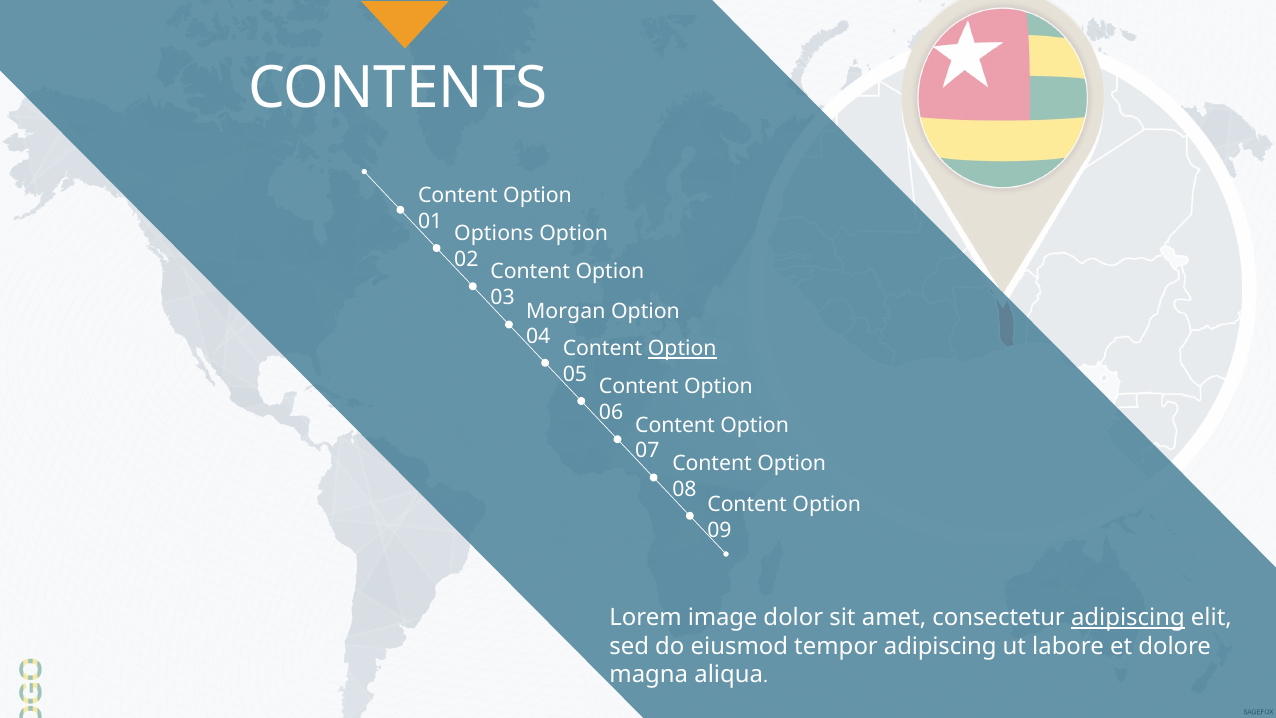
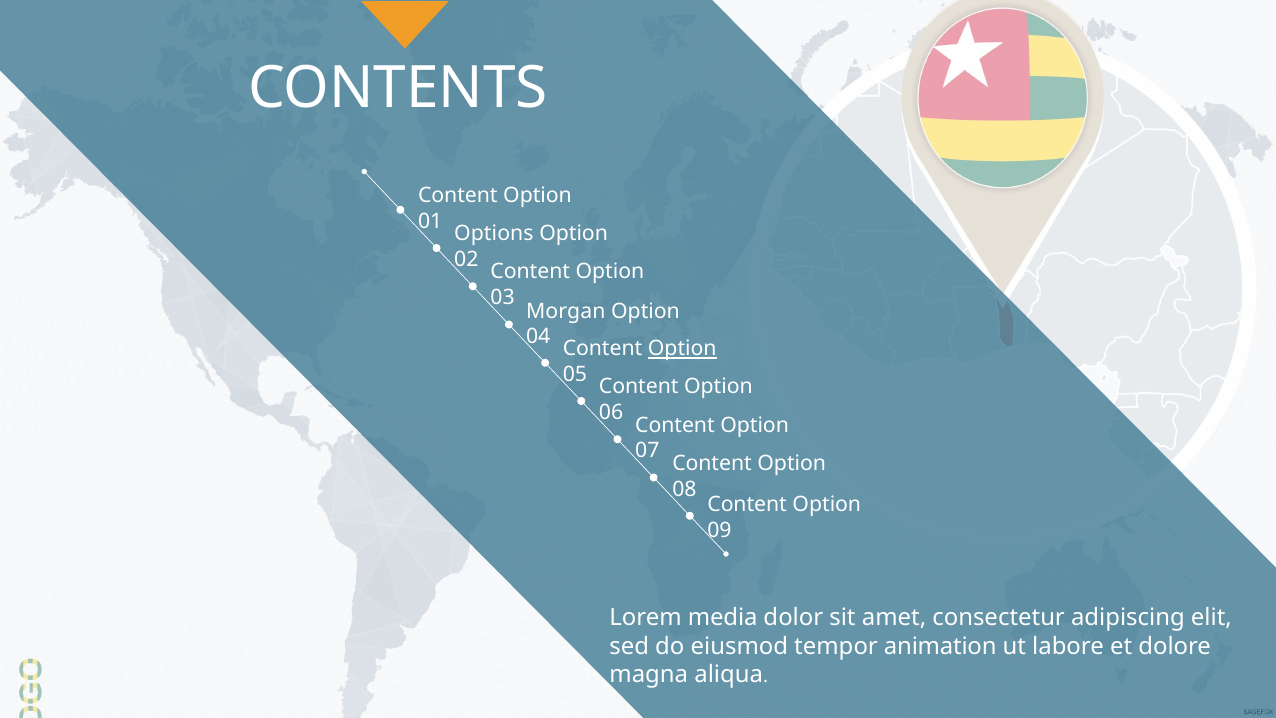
image: image -> media
adipiscing at (1128, 617) underline: present -> none
tempor adipiscing: adipiscing -> animation
